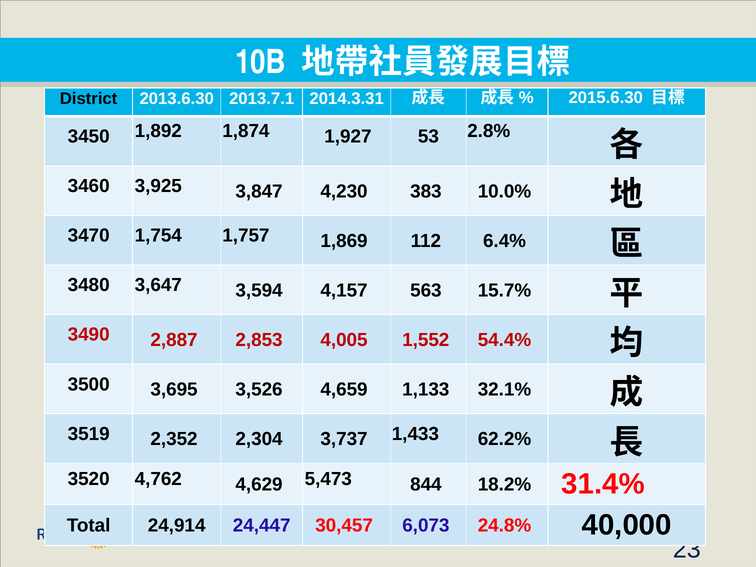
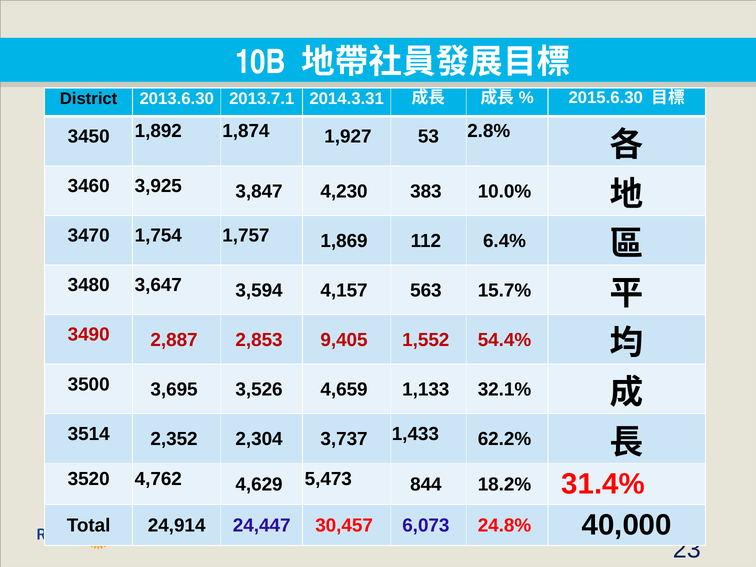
4,005: 4,005 -> 9,405
3519: 3519 -> 3514
